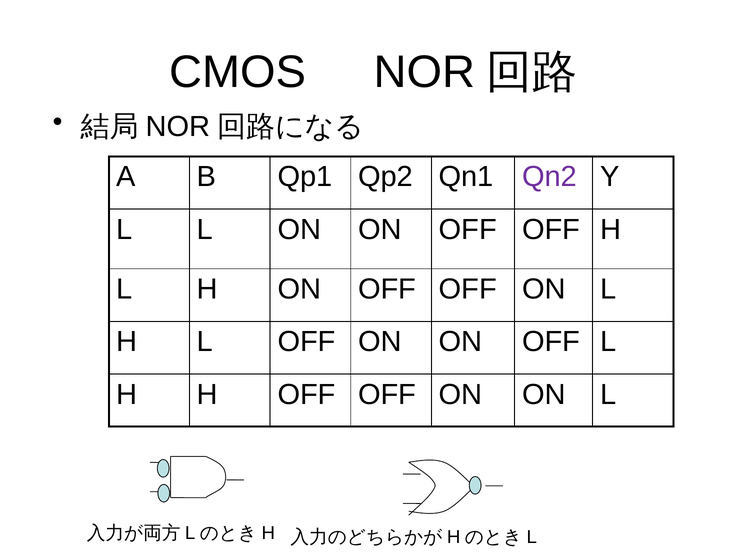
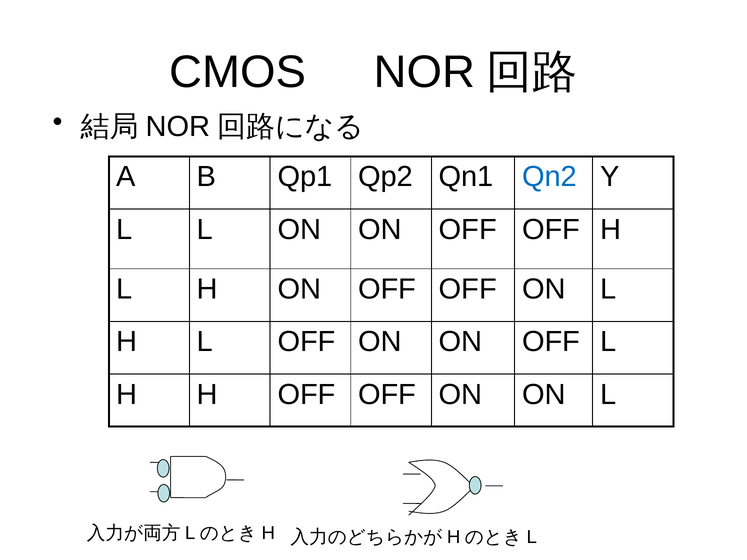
Qn2 colour: purple -> blue
